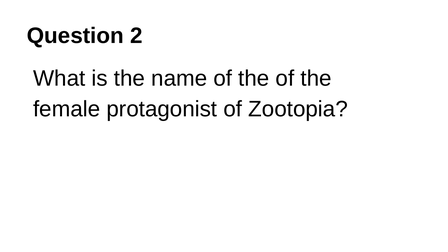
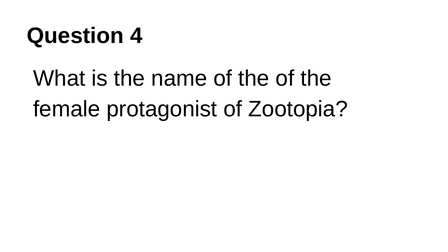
2: 2 -> 4
